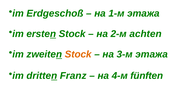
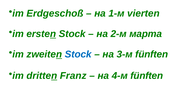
1-м этажа: этажа -> vierten
achten: achten -> марта
Stock at (78, 54) colour: orange -> blue
3-м этажа: этажа -> fünften
